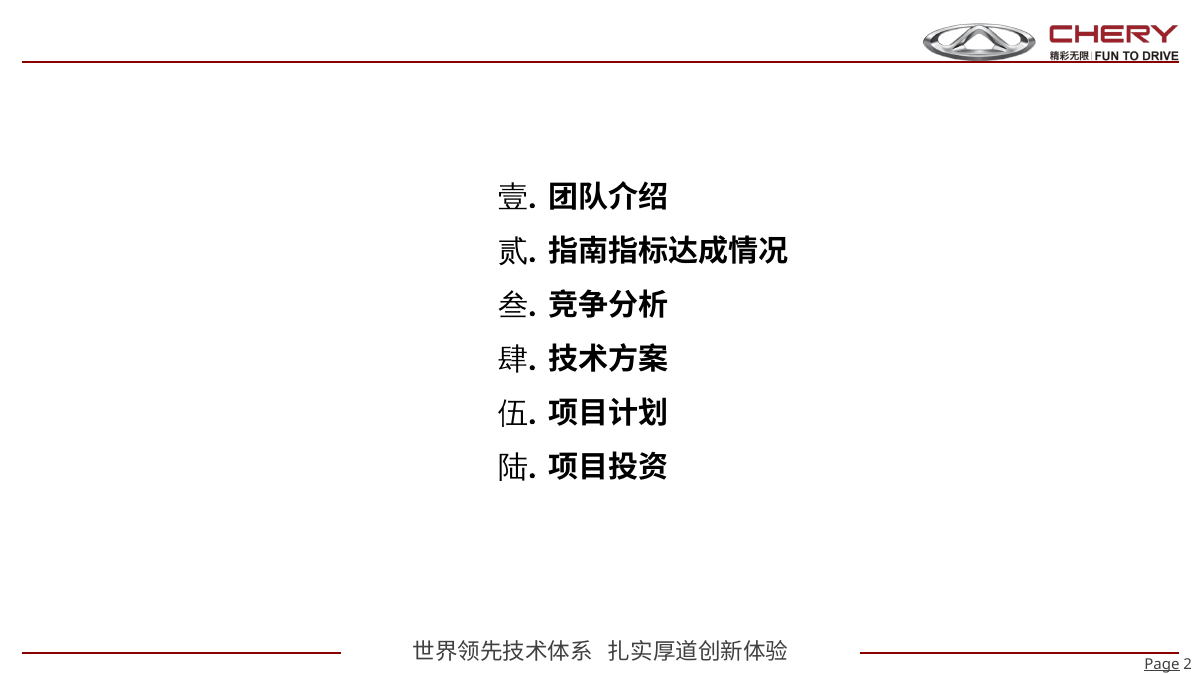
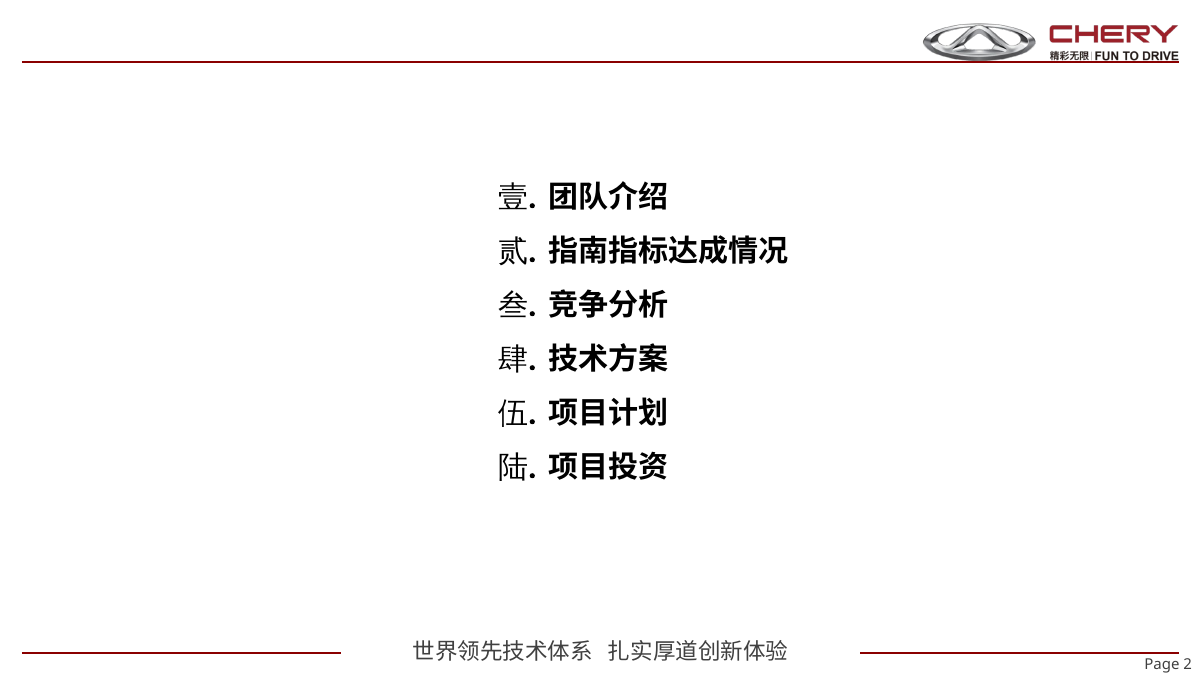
Page underline: present -> none
